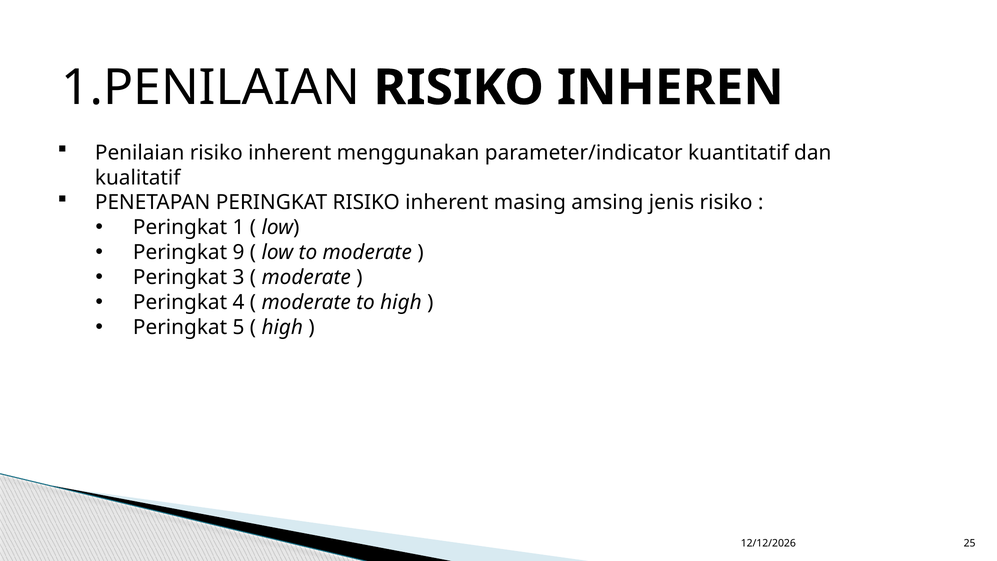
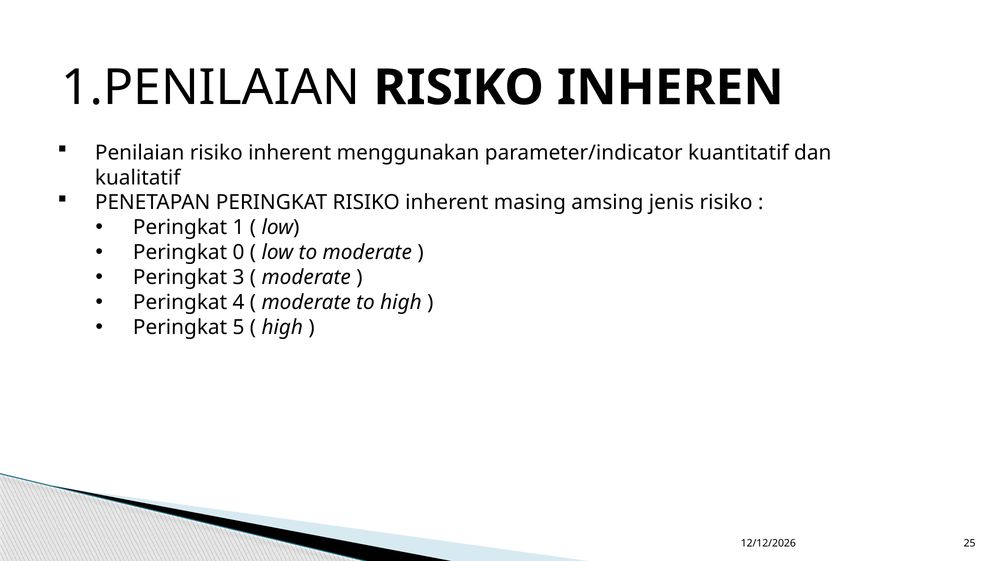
9: 9 -> 0
